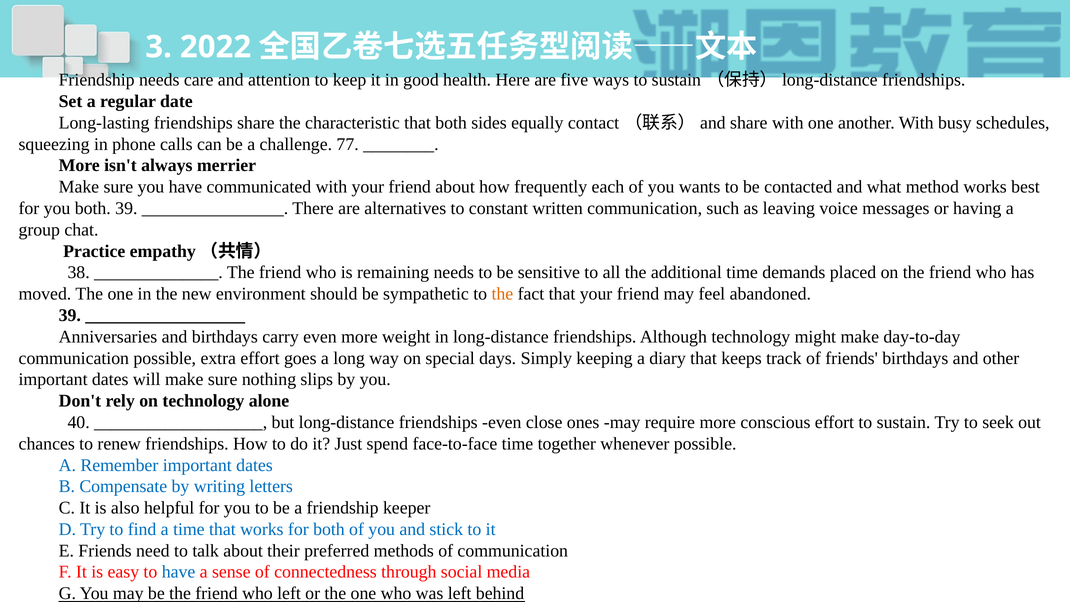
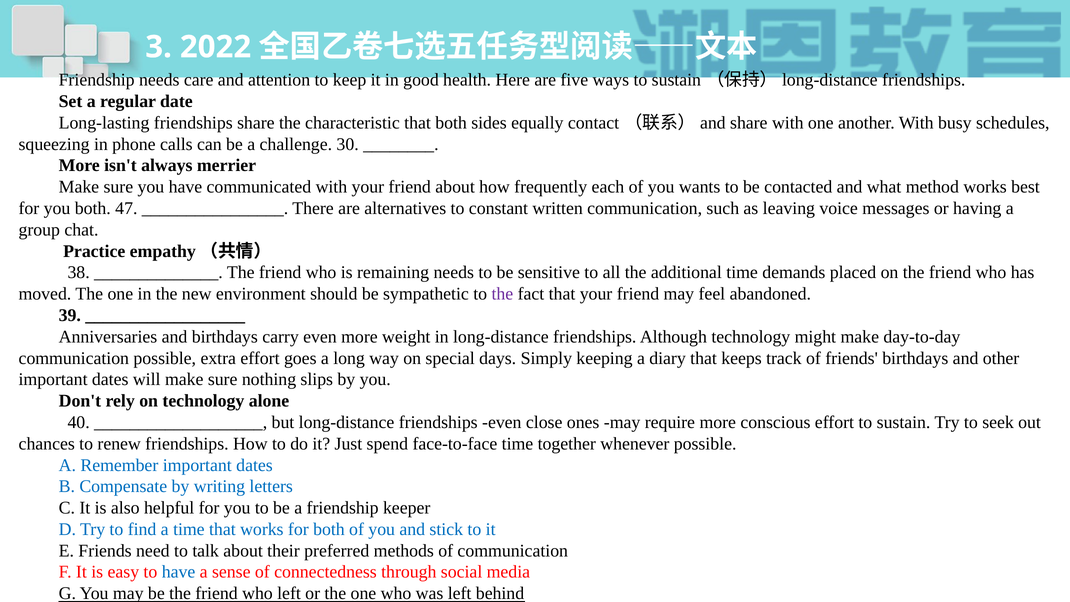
77: 77 -> 30
both 39: 39 -> 47
the at (502, 294) colour: orange -> purple
